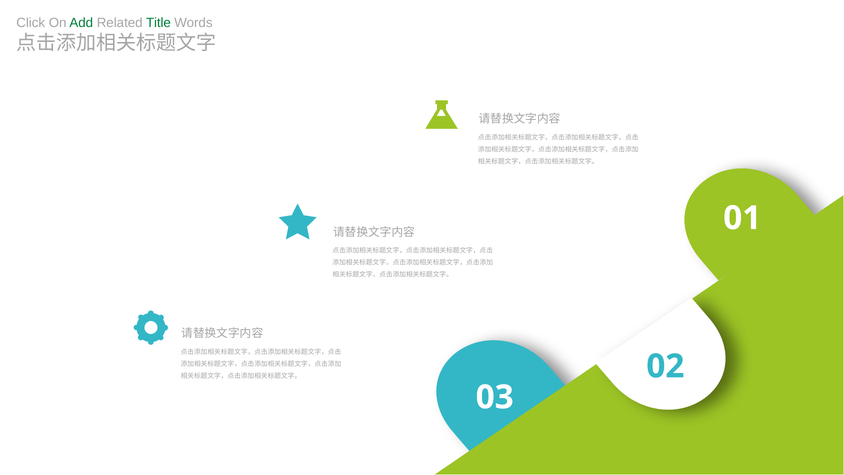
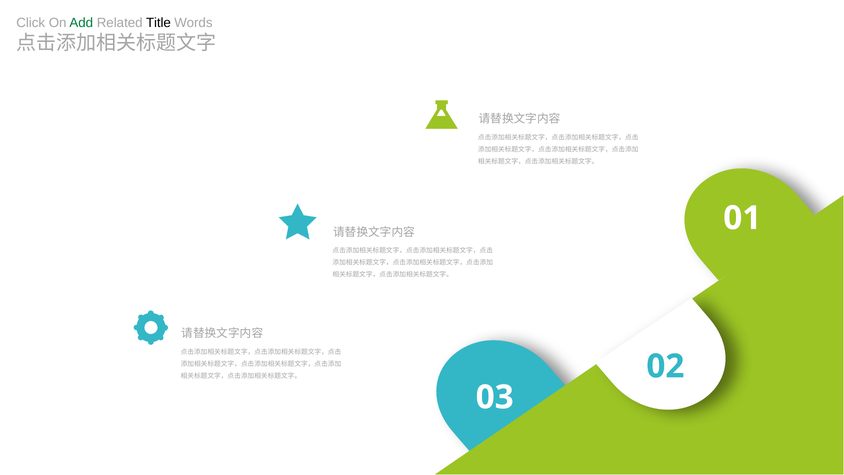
Title colour: green -> black
